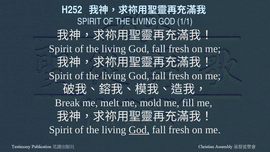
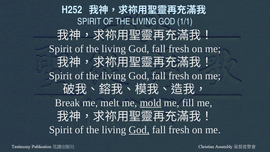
mold underline: none -> present
